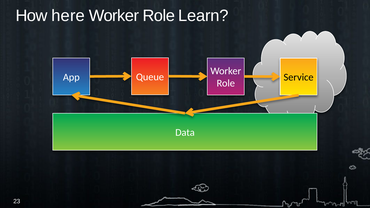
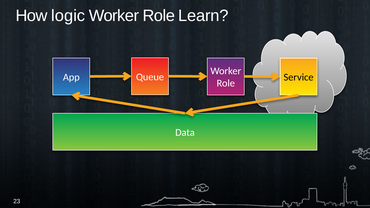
here: here -> logic
